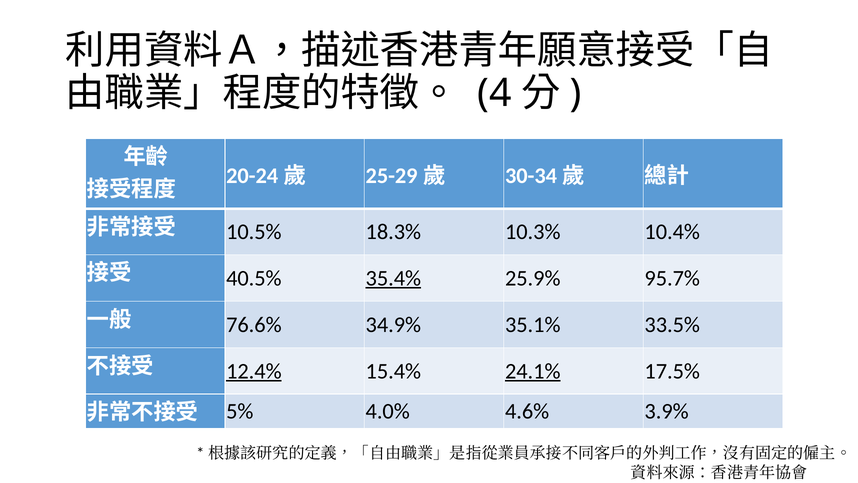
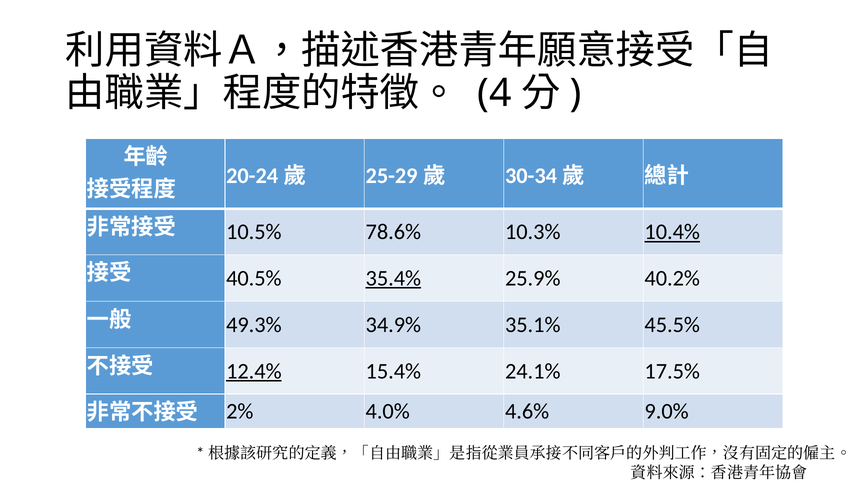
18.3%: 18.3% -> 78.6%
10.4% underline: none -> present
95.7%: 95.7% -> 40.2%
76.6%: 76.6% -> 49.3%
33.5%: 33.5% -> 45.5%
24.1% underline: present -> none
5%: 5% -> 2%
3.9%: 3.9% -> 9.0%
